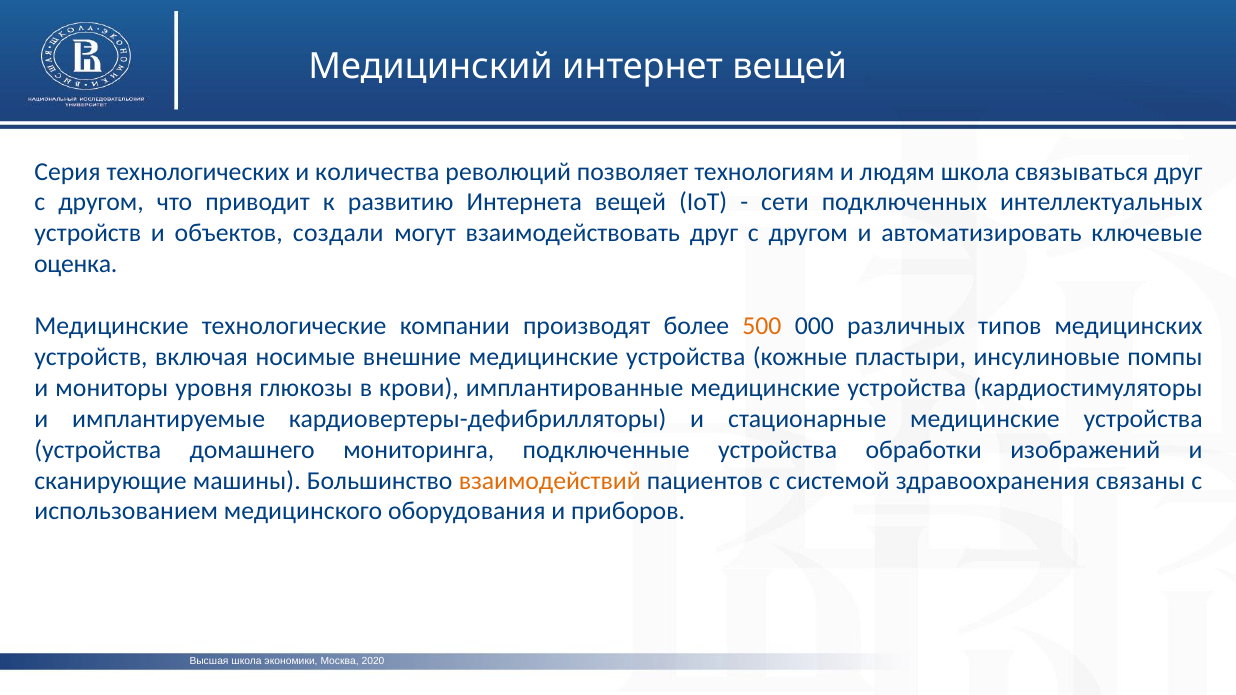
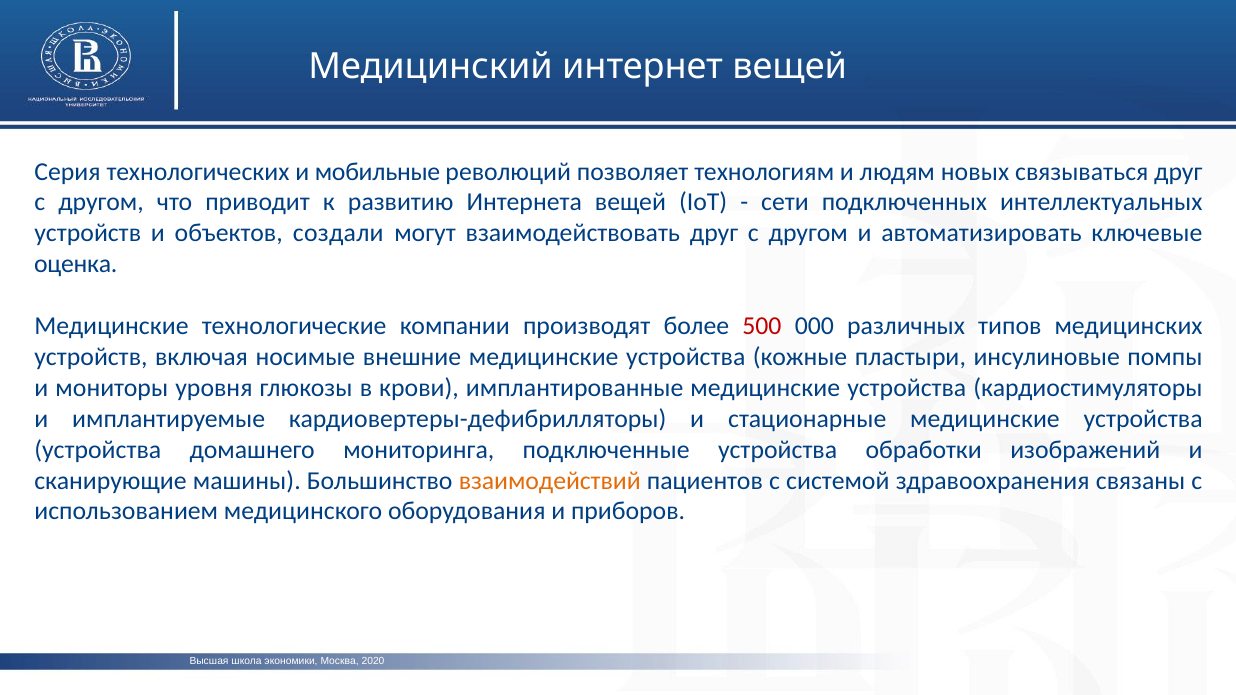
количества: количества -> мобильные
людям школа: школа -> новых
500 colour: orange -> red
